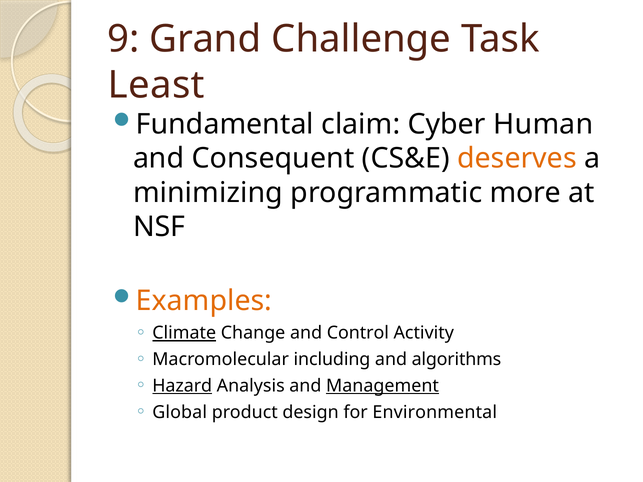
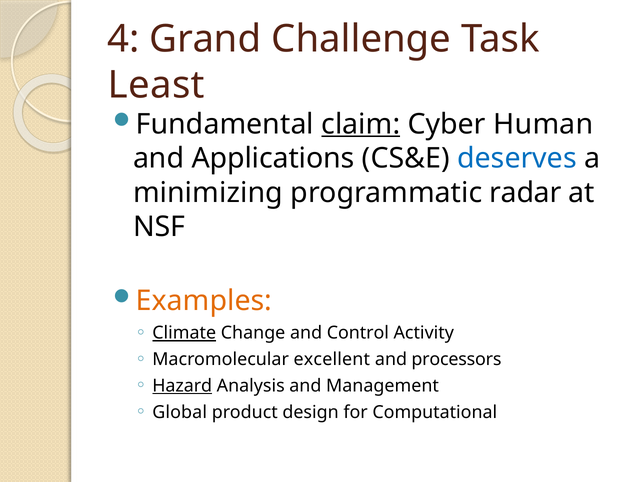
9: 9 -> 4
claim underline: none -> present
Consequent: Consequent -> Applications
deserves colour: orange -> blue
more: more -> radar
including: including -> excellent
algorithms: algorithms -> processors
Management underline: present -> none
Environmental: Environmental -> Computational
